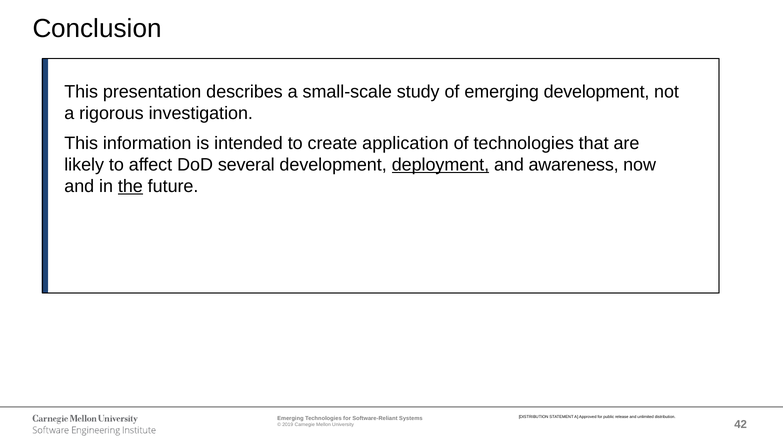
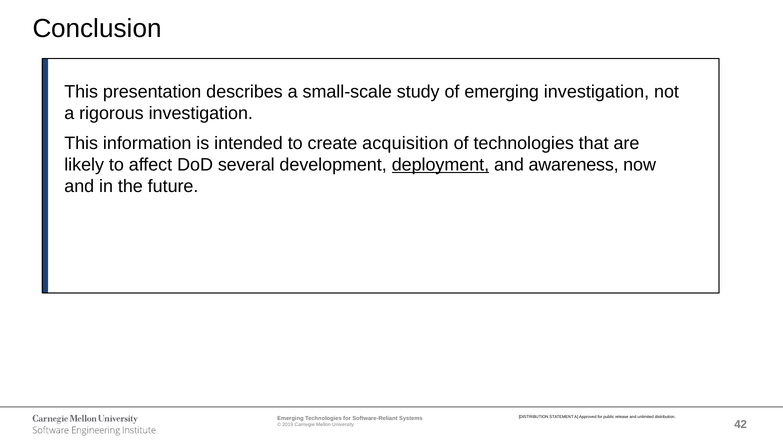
emerging development: development -> investigation
application: application -> acquisition
the underline: present -> none
